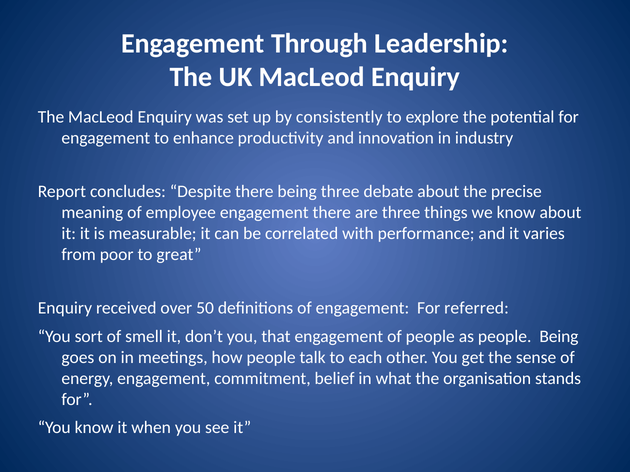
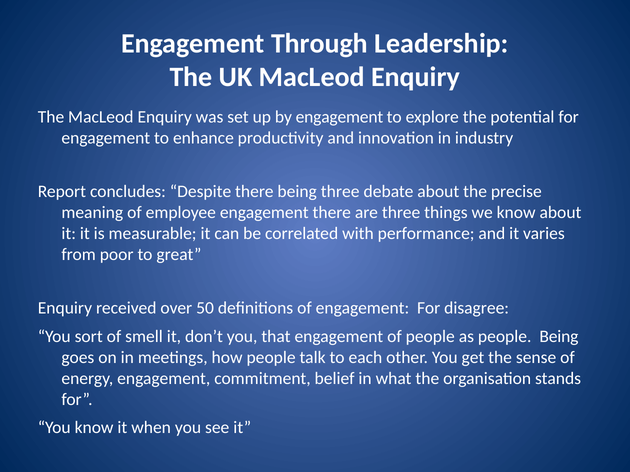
by consistently: consistently -> engagement
referred: referred -> disagree
